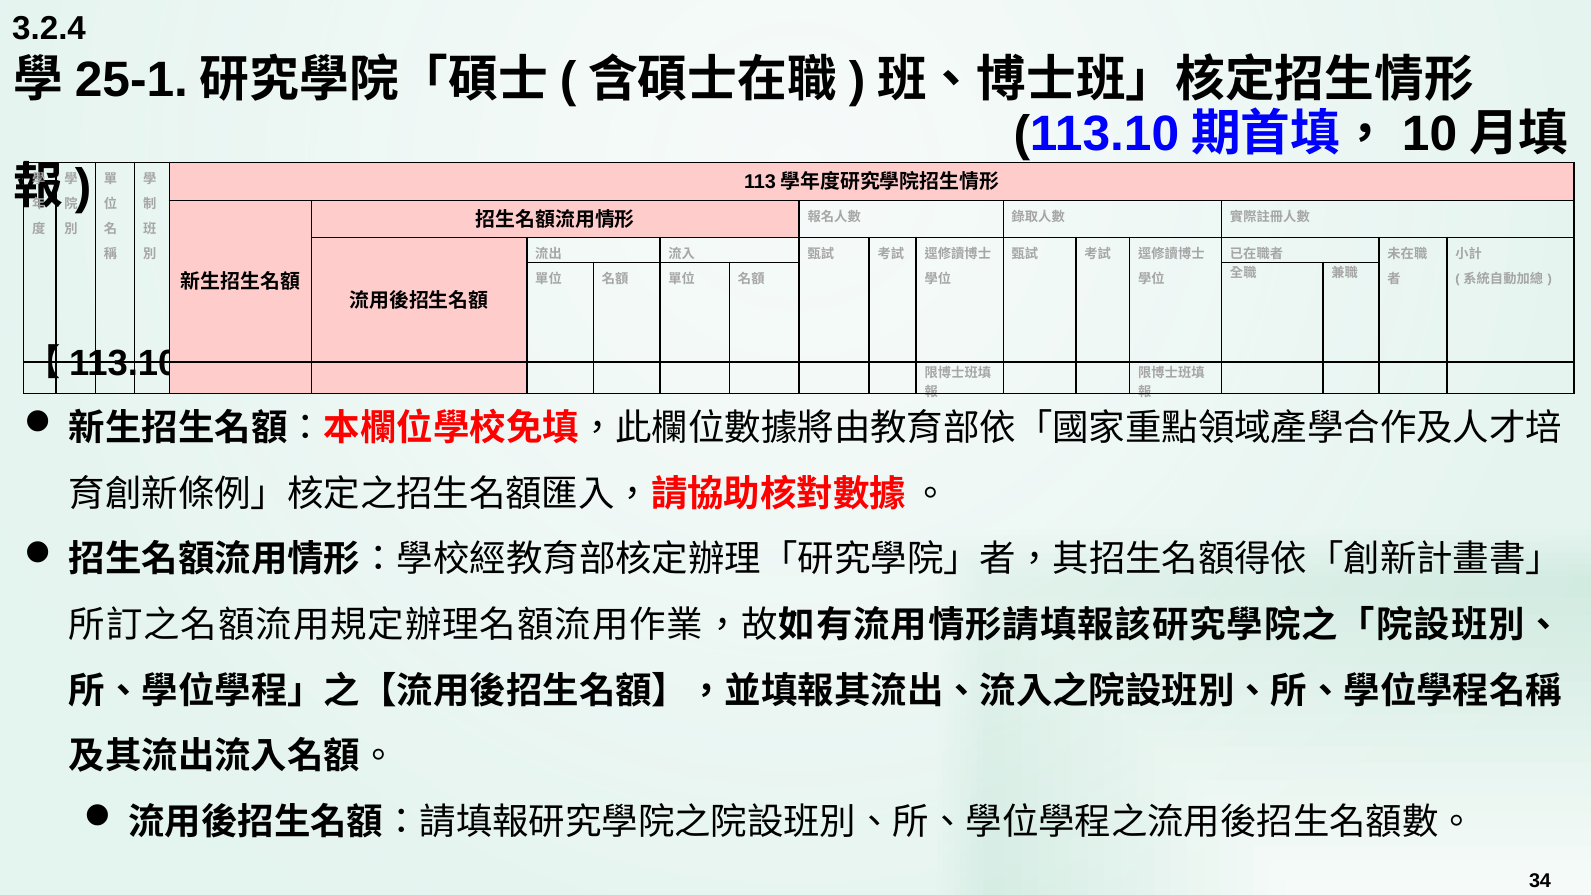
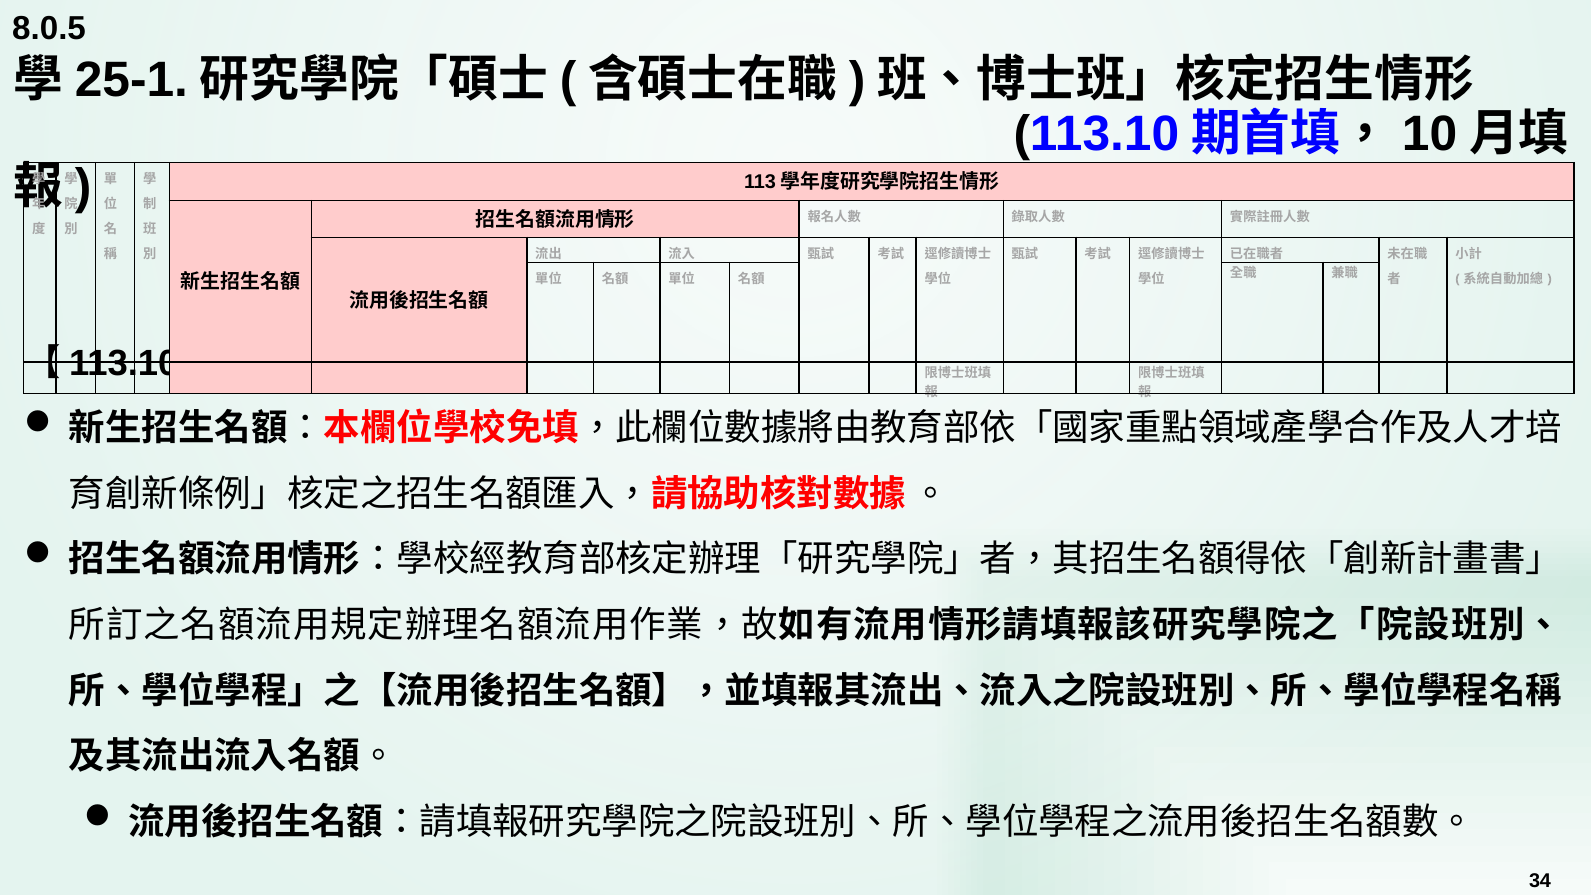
3.2.4: 3.2.4 -> 8.0.5
